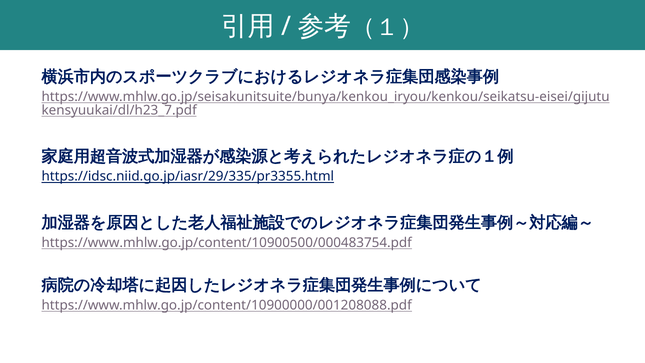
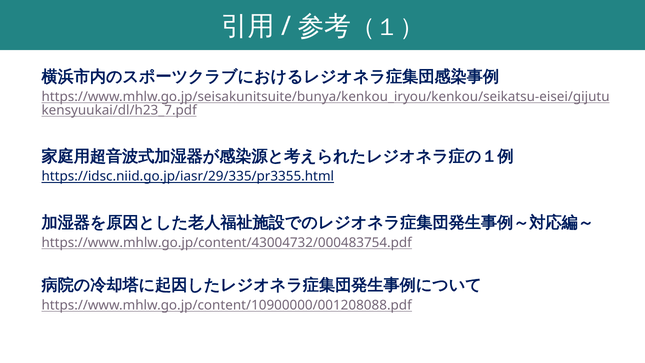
https://www.mhlw.go.jp/content/10900500/000483754.pdf: https://www.mhlw.go.jp/content/10900500/000483754.pdf -> https://www.mhlw.go.jp/content/43004732/000483754.pdf
